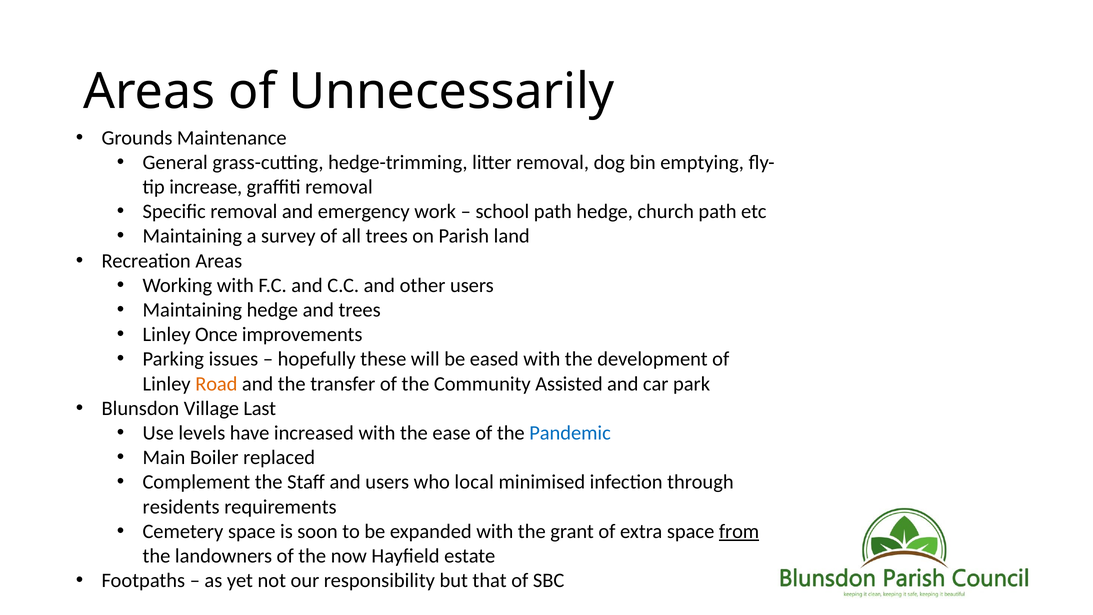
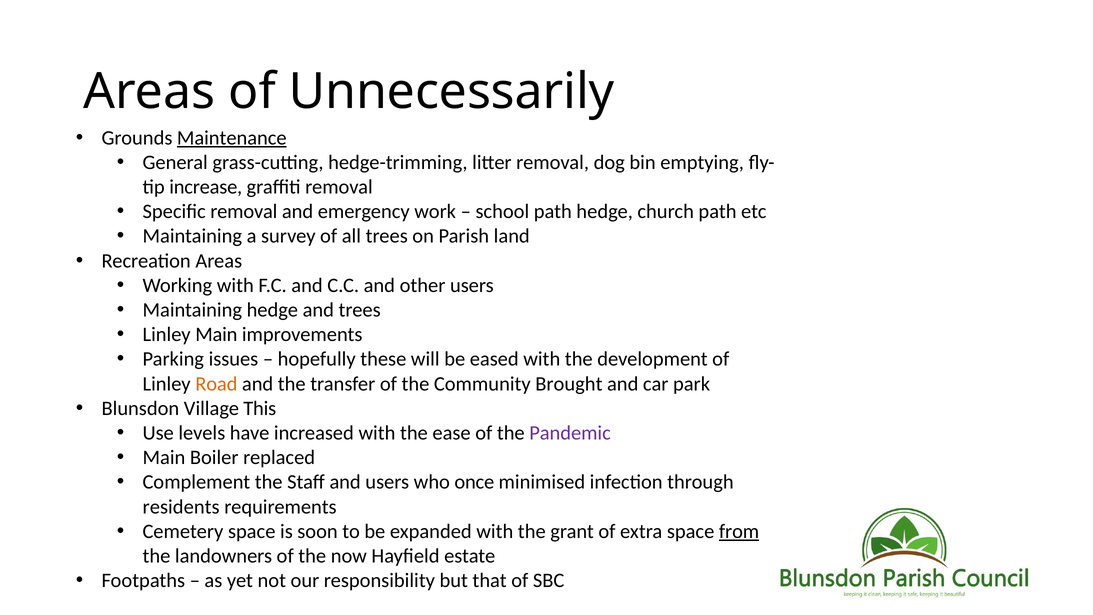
Maintenance underline: none -> present
Linley Once: Once -> Main
Assisted: Assisted -> Brought
Last: Last -> This
Pandemic colour: blue -> purple
local: local -> once
